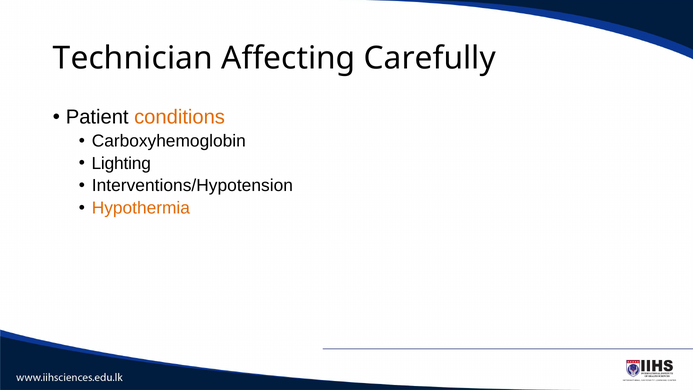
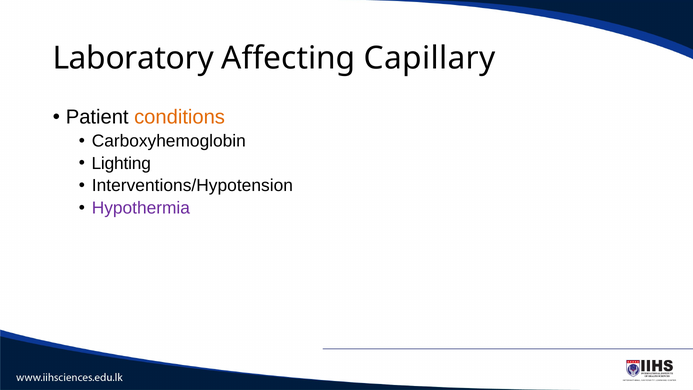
Technician: Technician -> Laboratory
Carefully: Carefully -> Capillary
Hypothermia colour: orange -> purple
